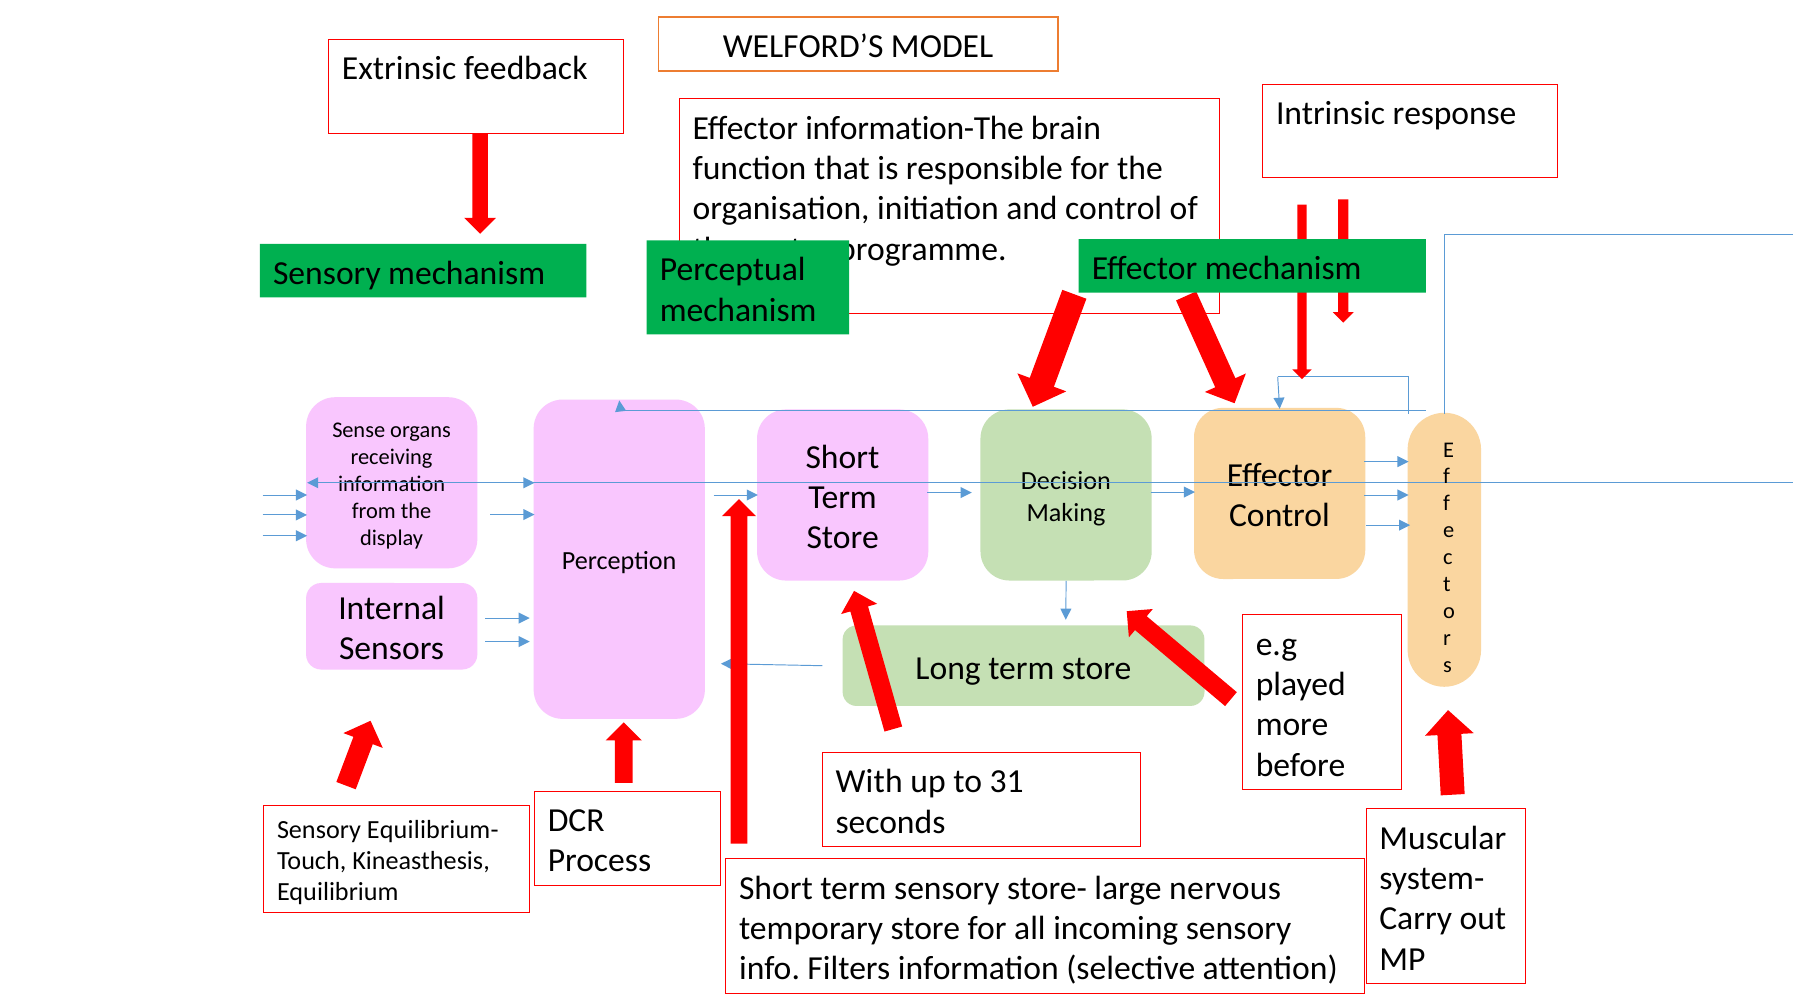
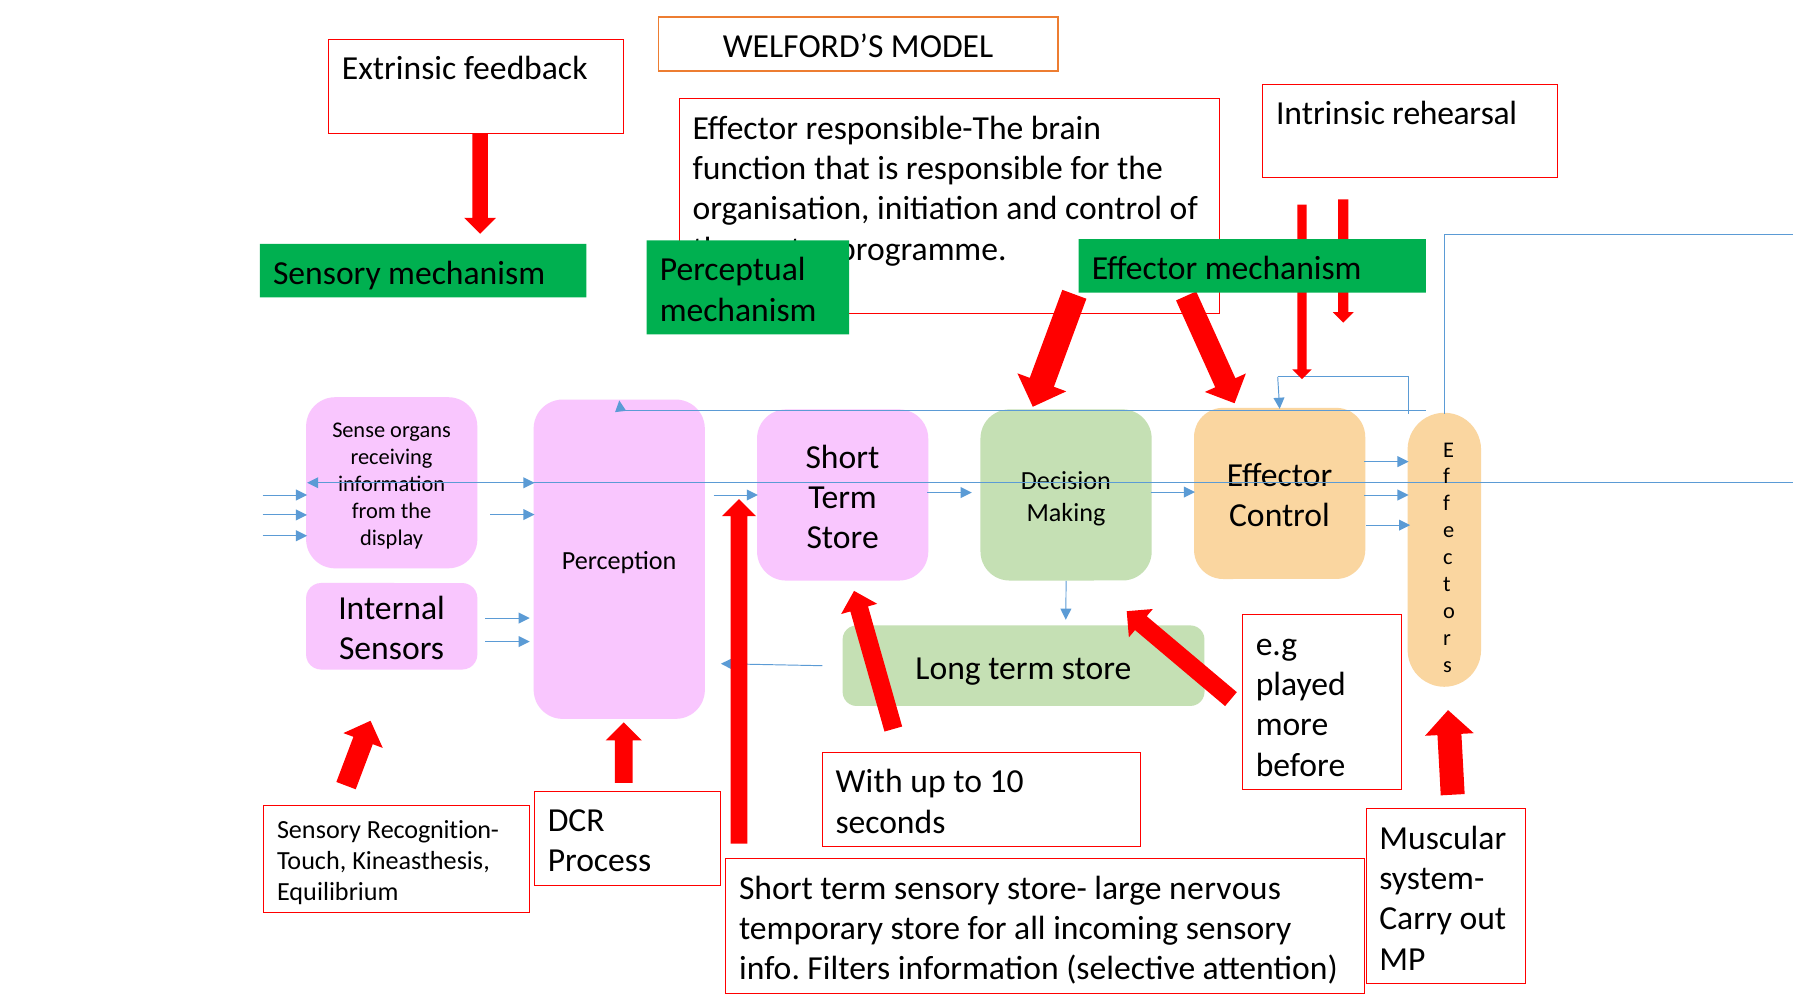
response: response -> rehearsal
information-The: information-The -> responsible-The
31: 31 -> 10
Equilibrium-: Equilibrium- -> Recognition-
